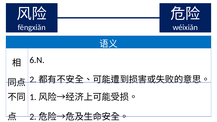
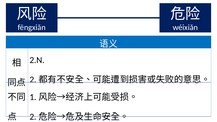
6.N: 6.N -> 2.N
